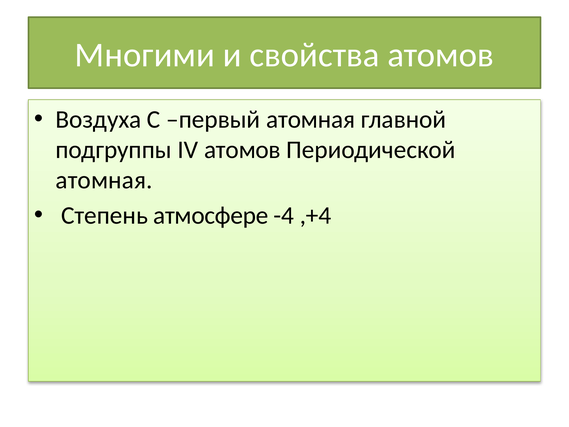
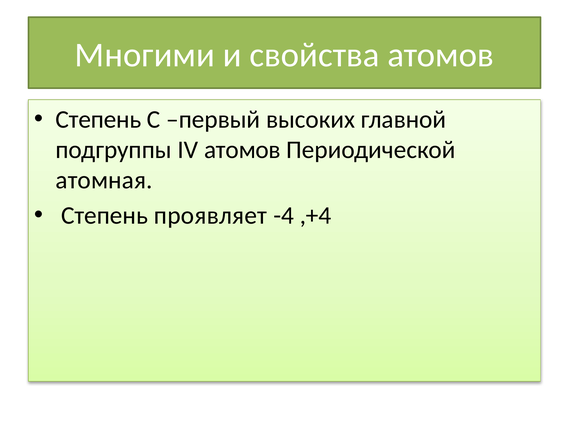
Воздуха at (98, 119): Воздуха -> Степень
первый атомная: атомная -> высоких
атмосфере: атмосфере -> проявляет
